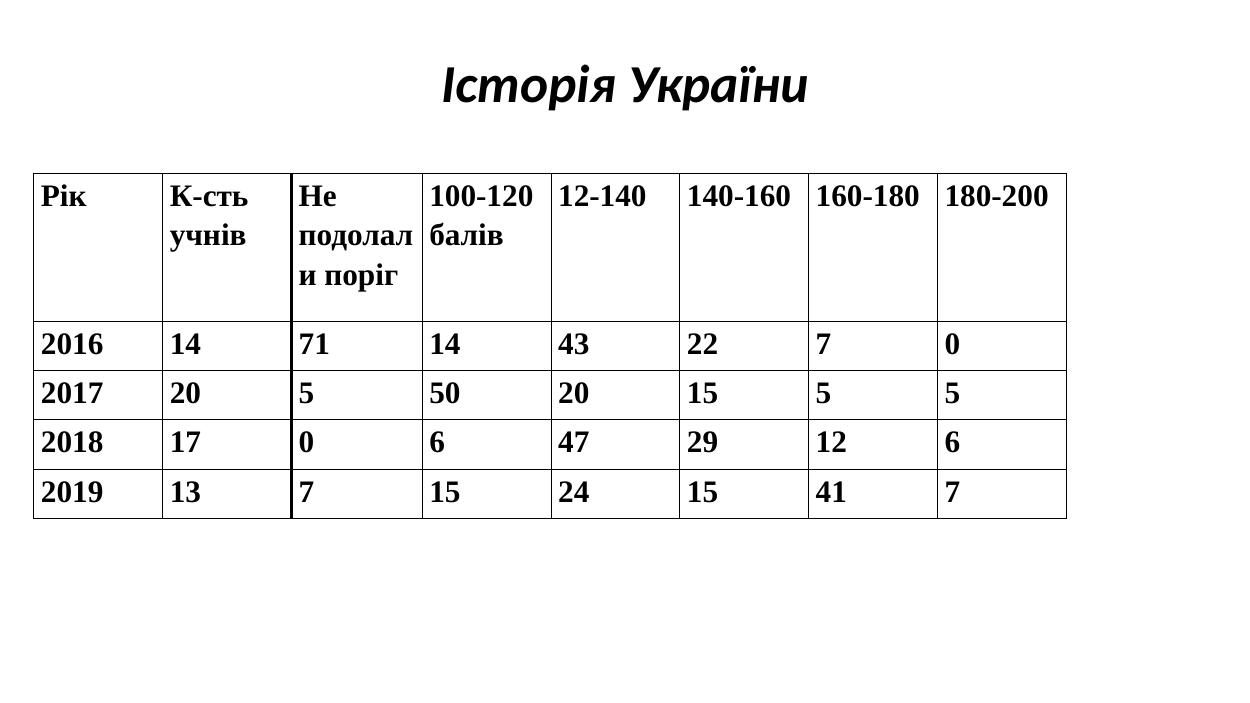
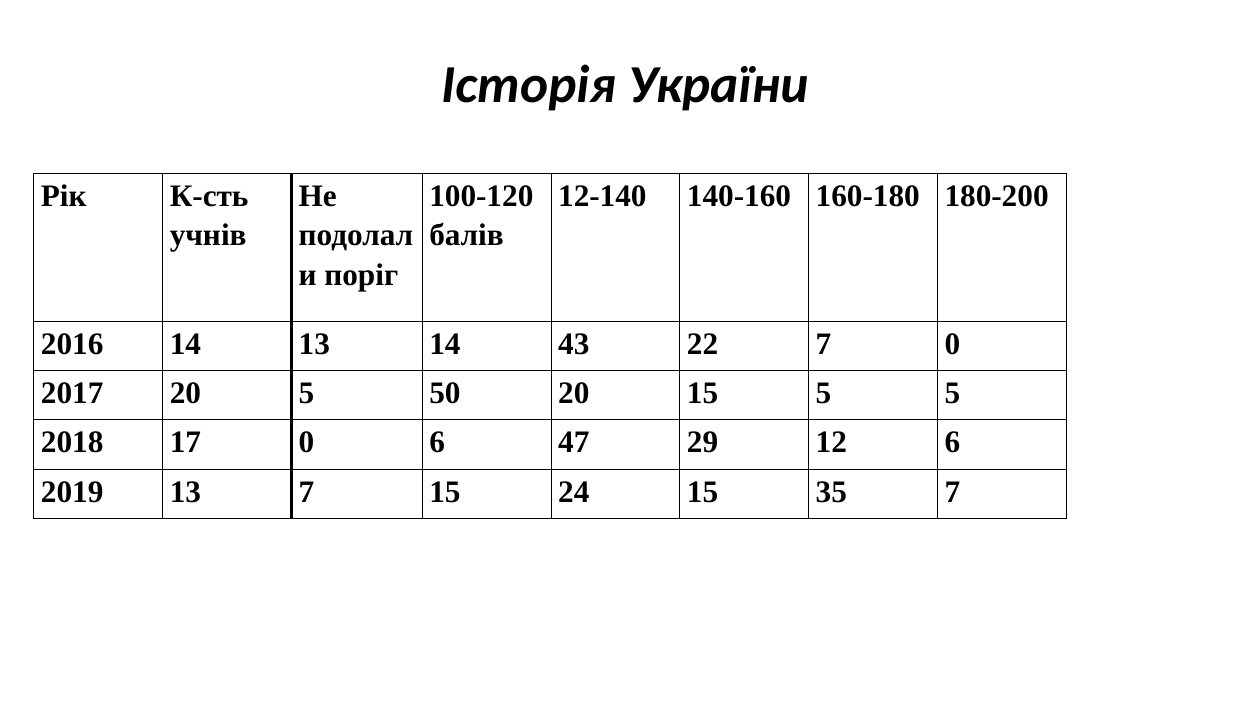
14 71: 71 -> 13
41: 41 -> 35
